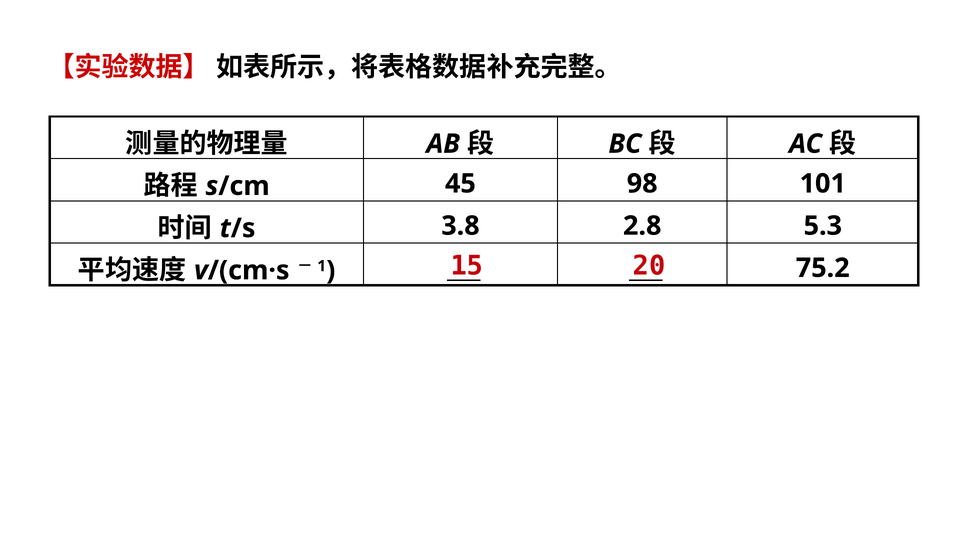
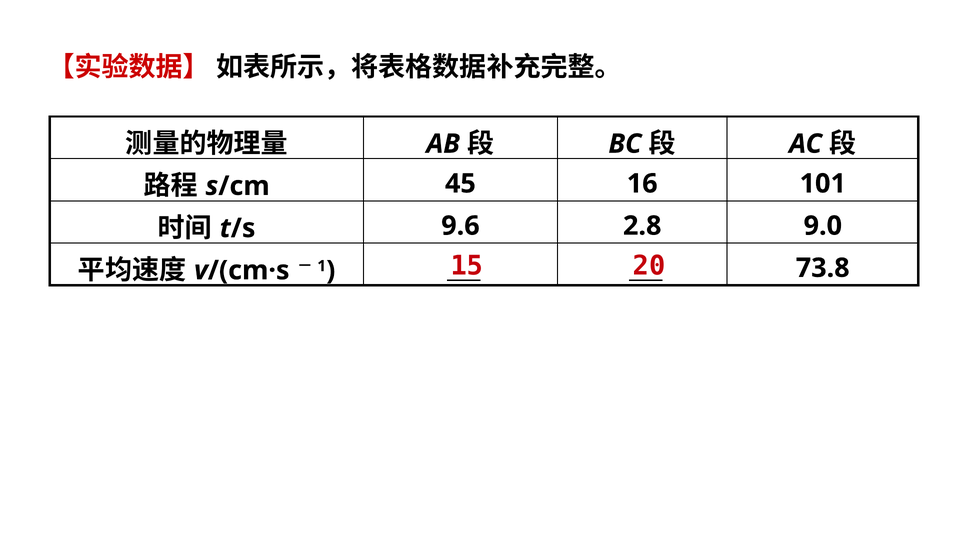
98: 98 -> 16
3.8: 3.8 -> 9.6
5.3: 5.3 -> 9.0
75.2: 75.2 -> 73.8
